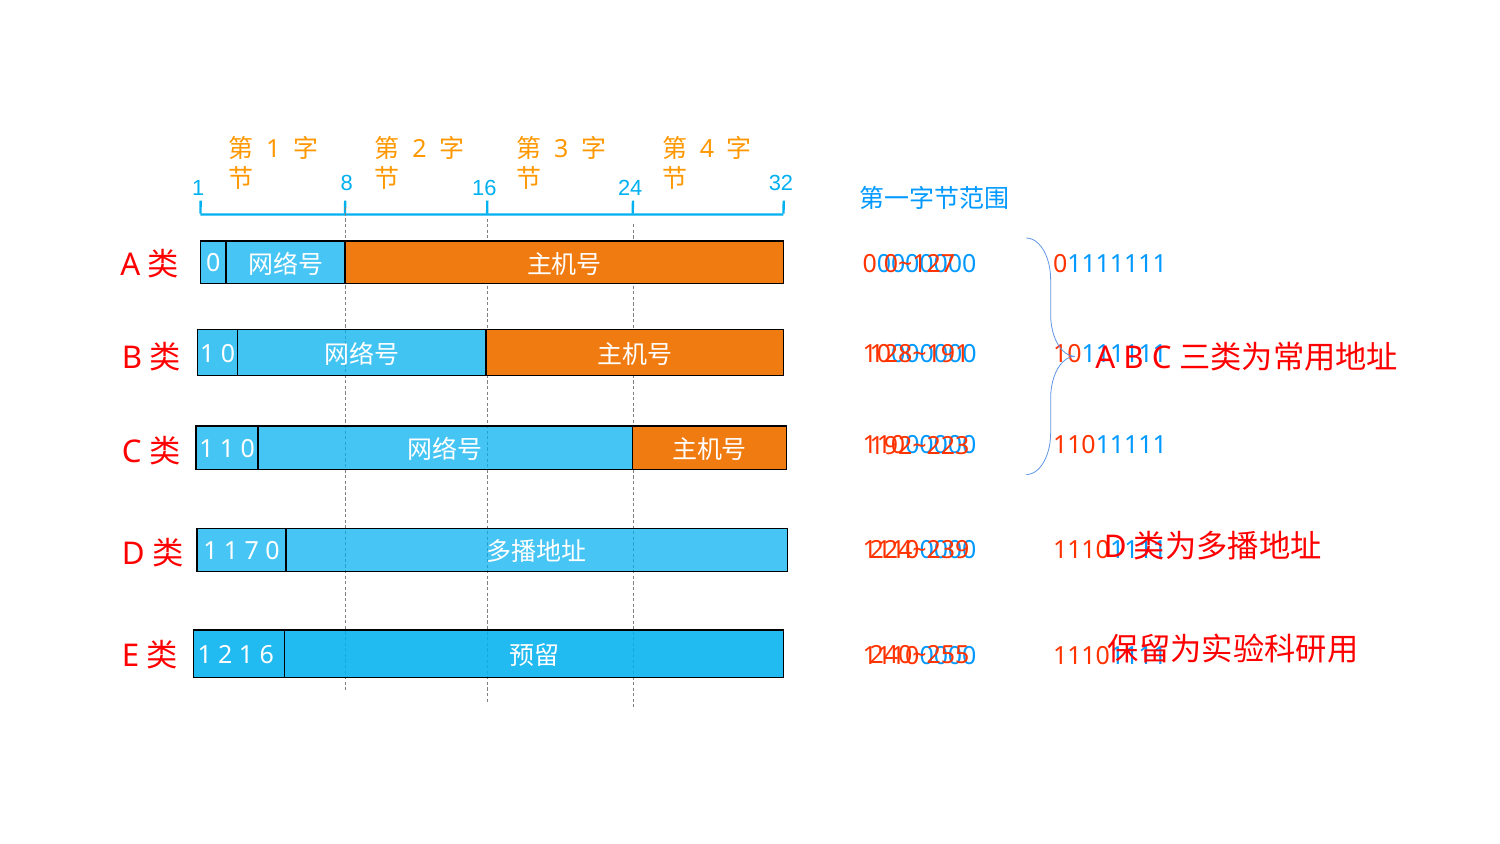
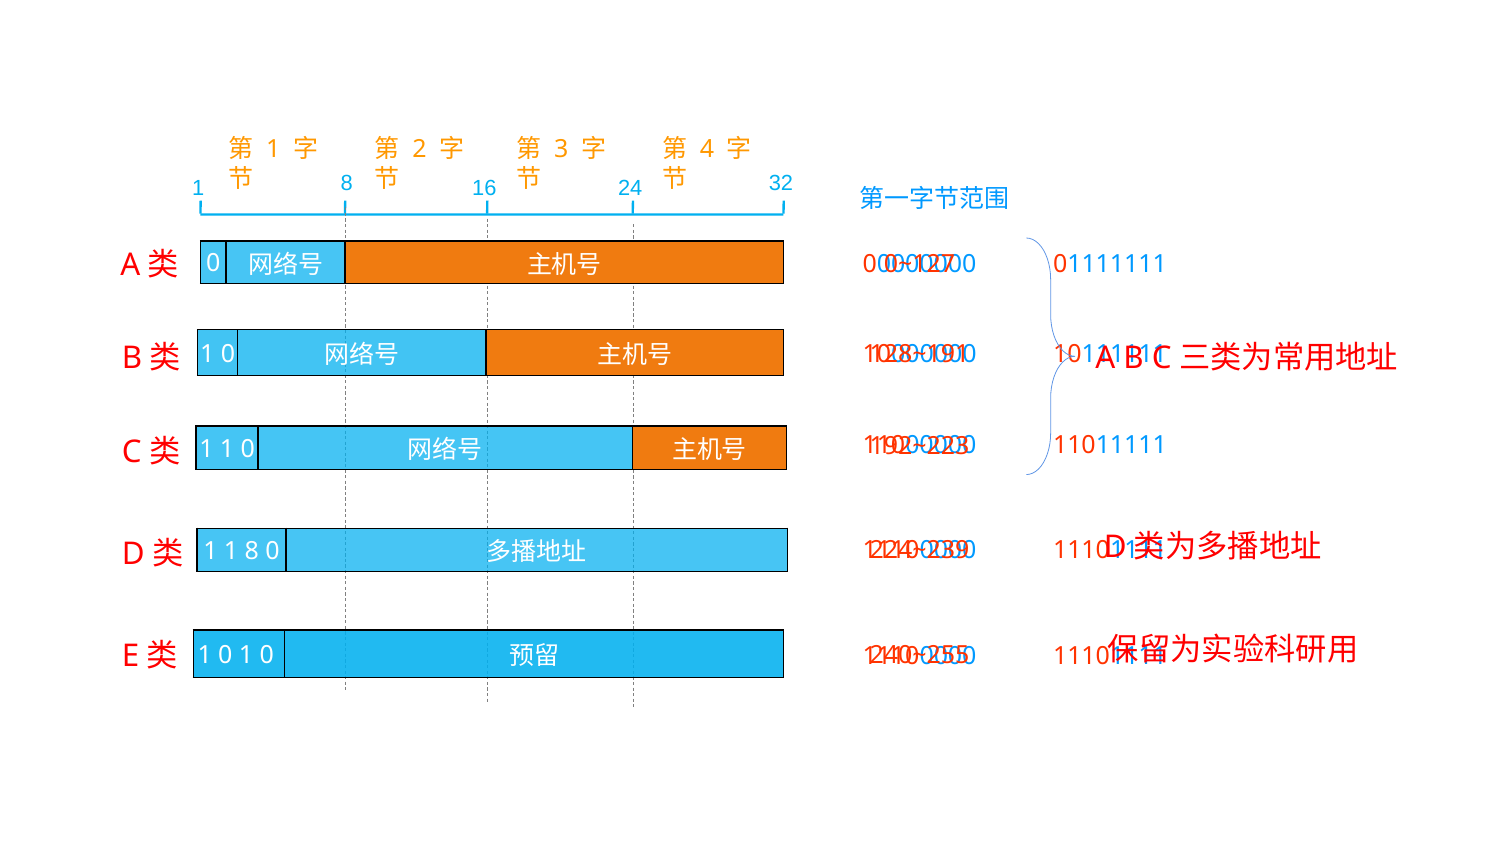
1 1 7: 7 -> 8
2 at (225, 655): 2 -> 0
6 at (267, 655): 6 -> 0
